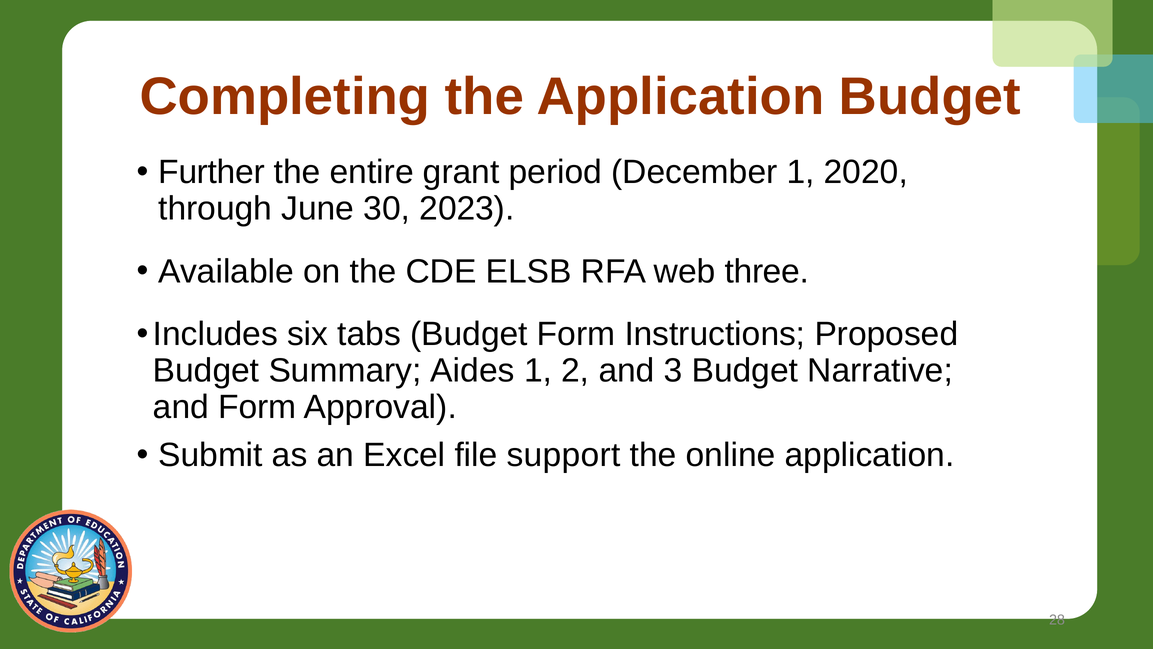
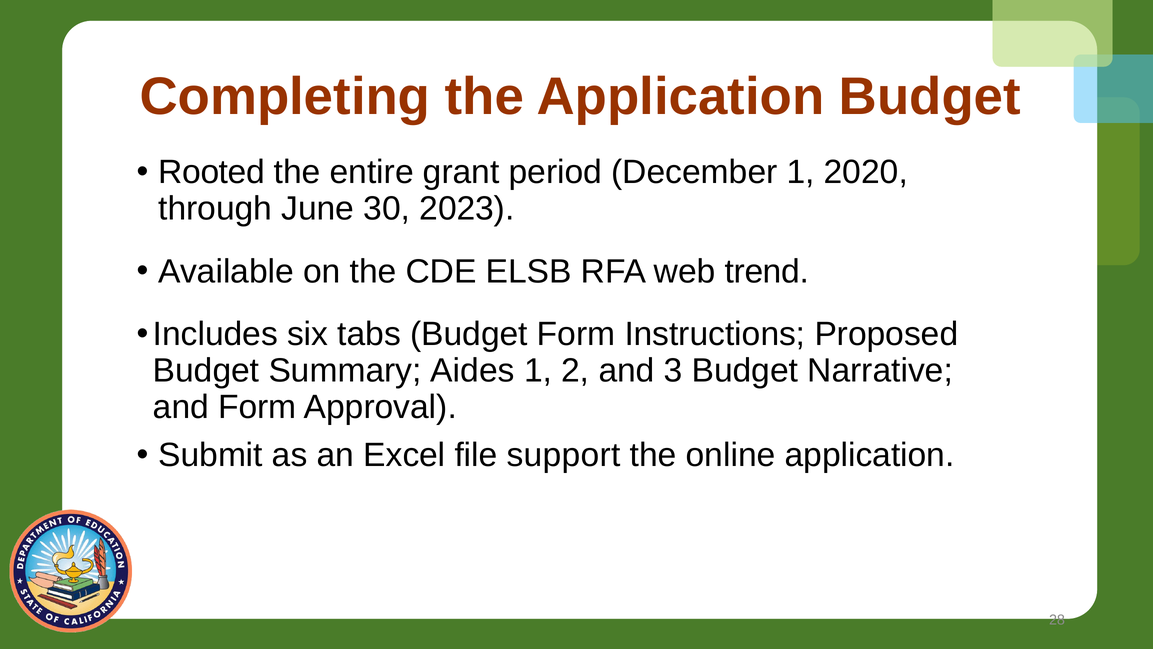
Further: Further -> Rooted
three: three -> trend
